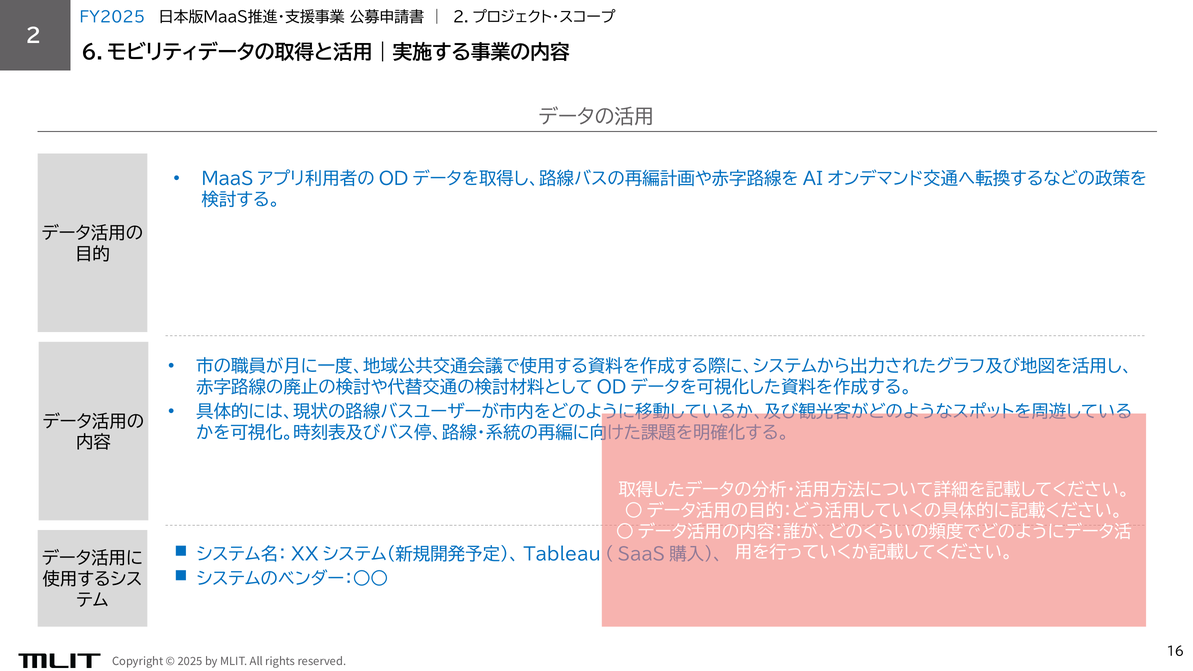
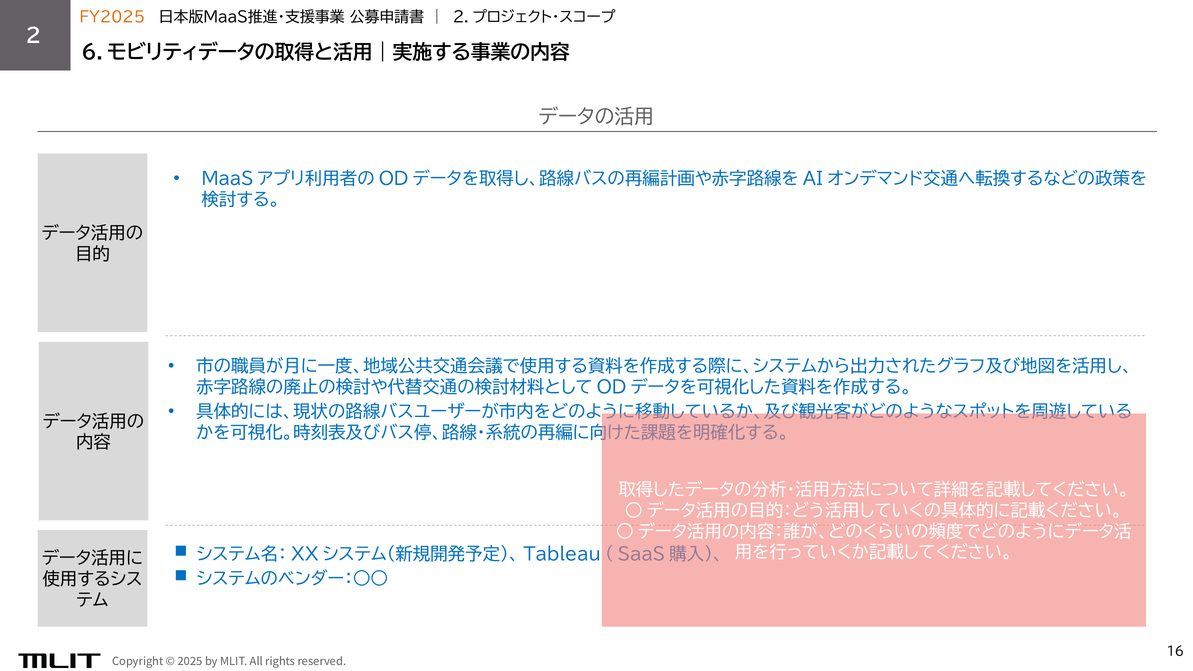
FY2025 colour: blue -> orange
